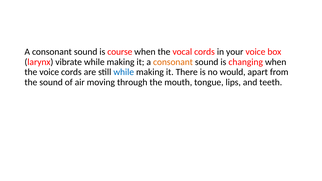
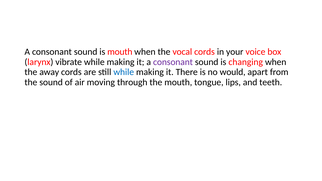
is course: course -> mouth
consonant at (173, 62) colour: orange -> purple
the voice: voice -> away
